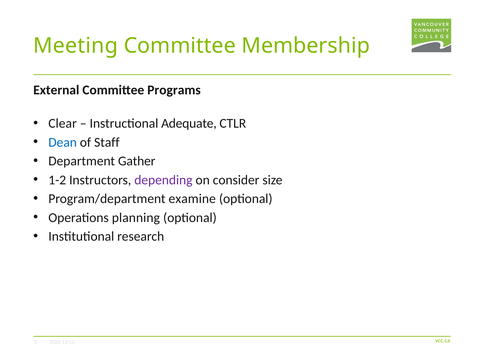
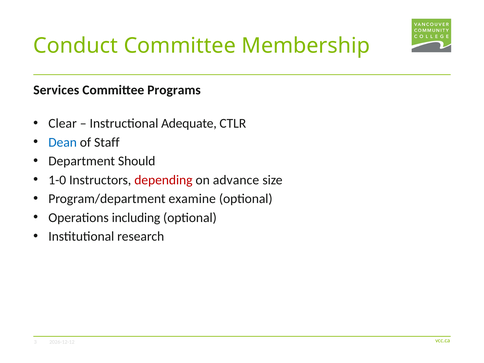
Meeting: Meeting -> Conduct
External: External -> Services
Gather: Gather -> Should
1-2: 1-2 -> 1-0
depending colour: purple -> red
consider: consider -> advance
planning: planning -> including
